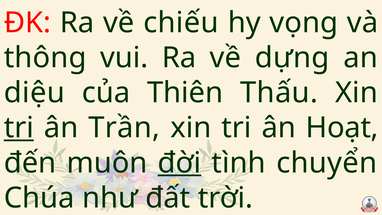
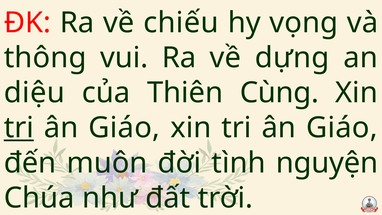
Thấu: Thấu -> Cùng
Trần at (124, 128): Trần -> Giáo
Hoạt at (342, 128): Hoạt -> Giáo
đời underline: present -> none
chuyển: chuyển -> nguyện
